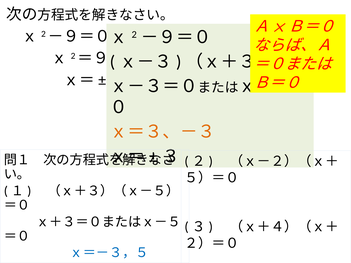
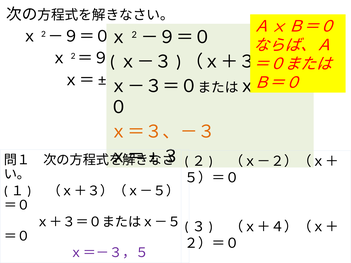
ｘ＝－３，５ colour: blue -> purple
